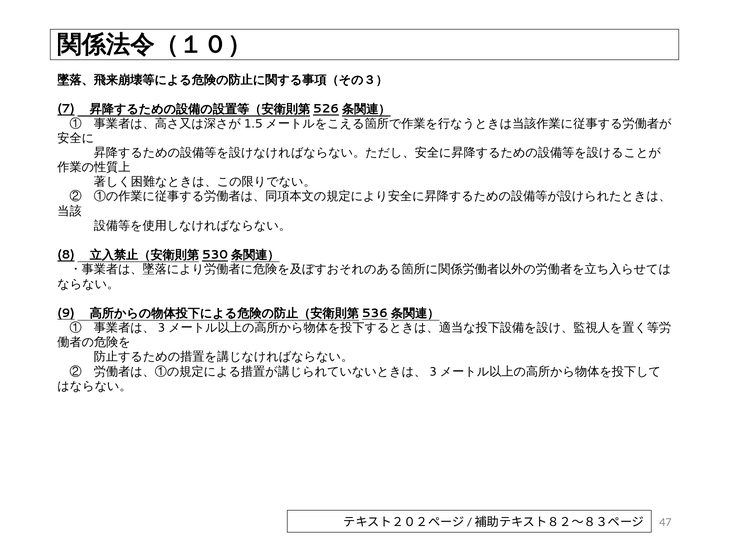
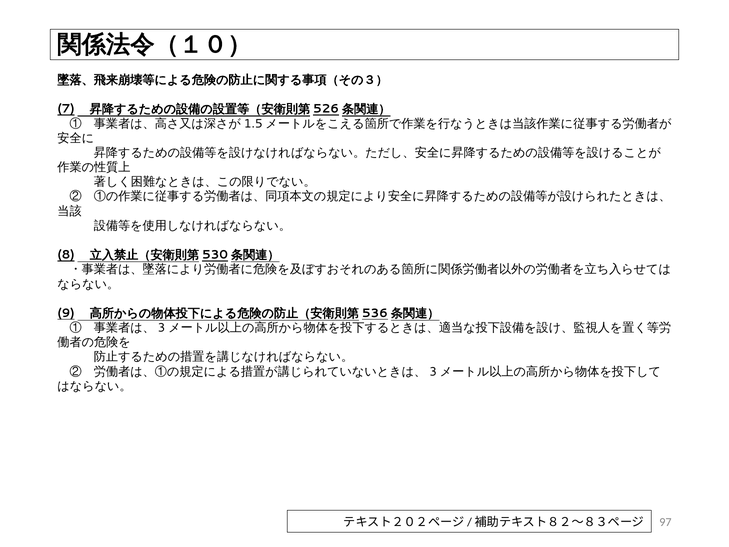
47: 47 -> 97
